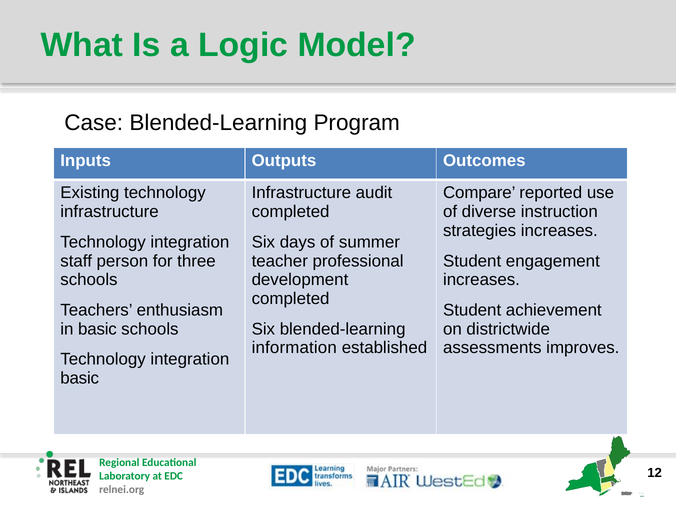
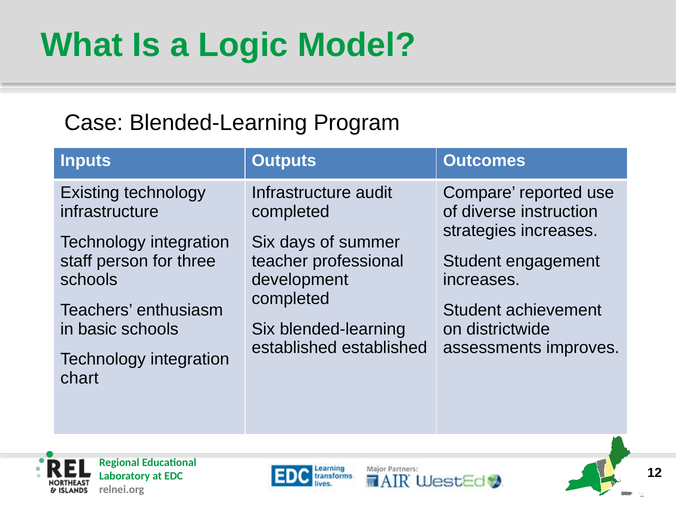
information at (294, 348): information -> established
basic at (80, 378): basic -> chart
